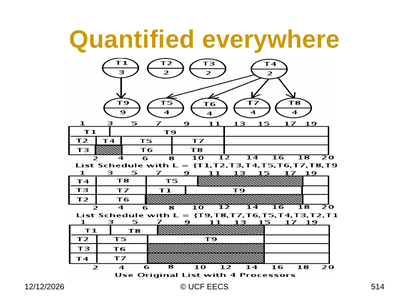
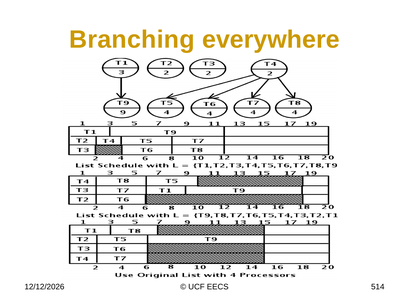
Quantified: Quantified -> Branching
